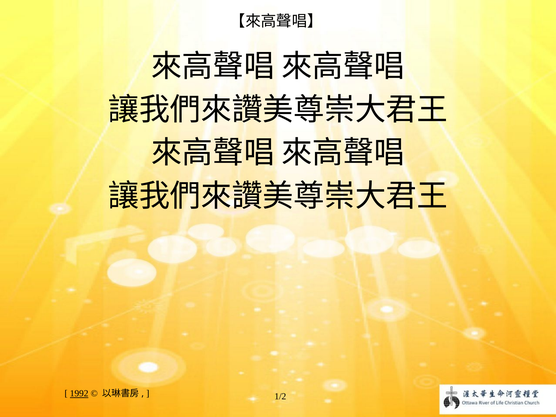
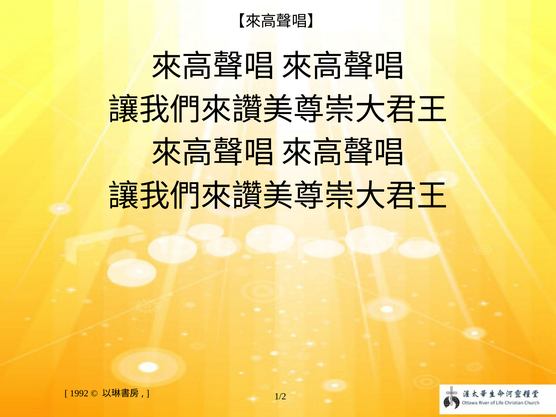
1992 underline: present -> none
